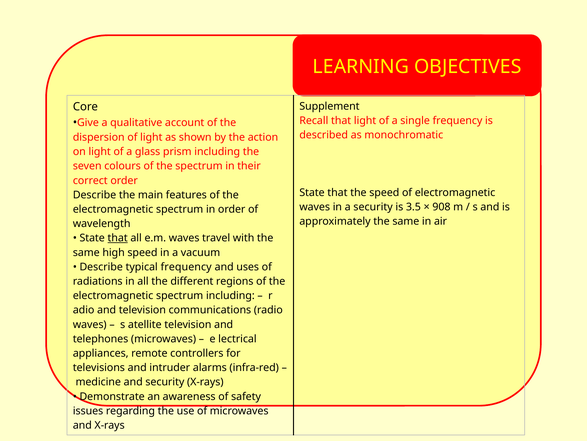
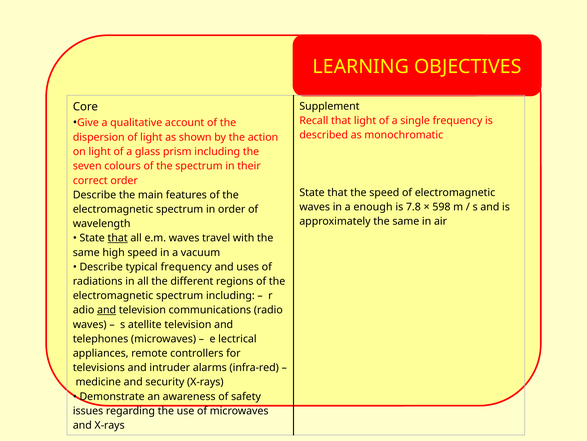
a security: security -> enough
3.5: 3.5 -> 7.8
908: 908 -> 598
and at (107, 310) underline: none -> present
